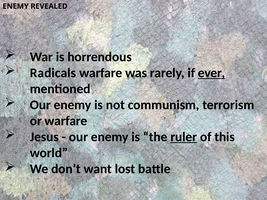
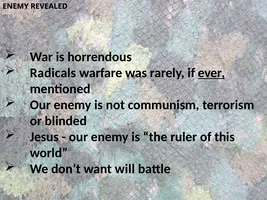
or warfare: warfare -> blinded
ruler underline: present -> none
lost: lost -> will
